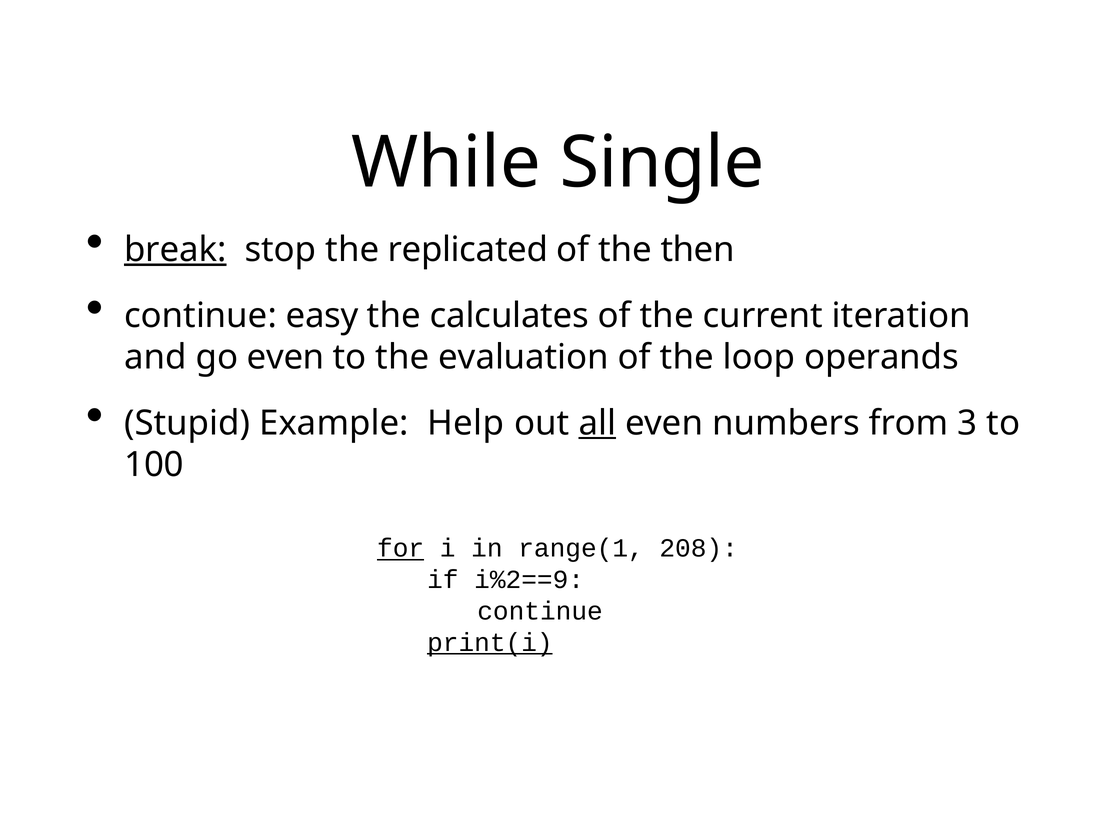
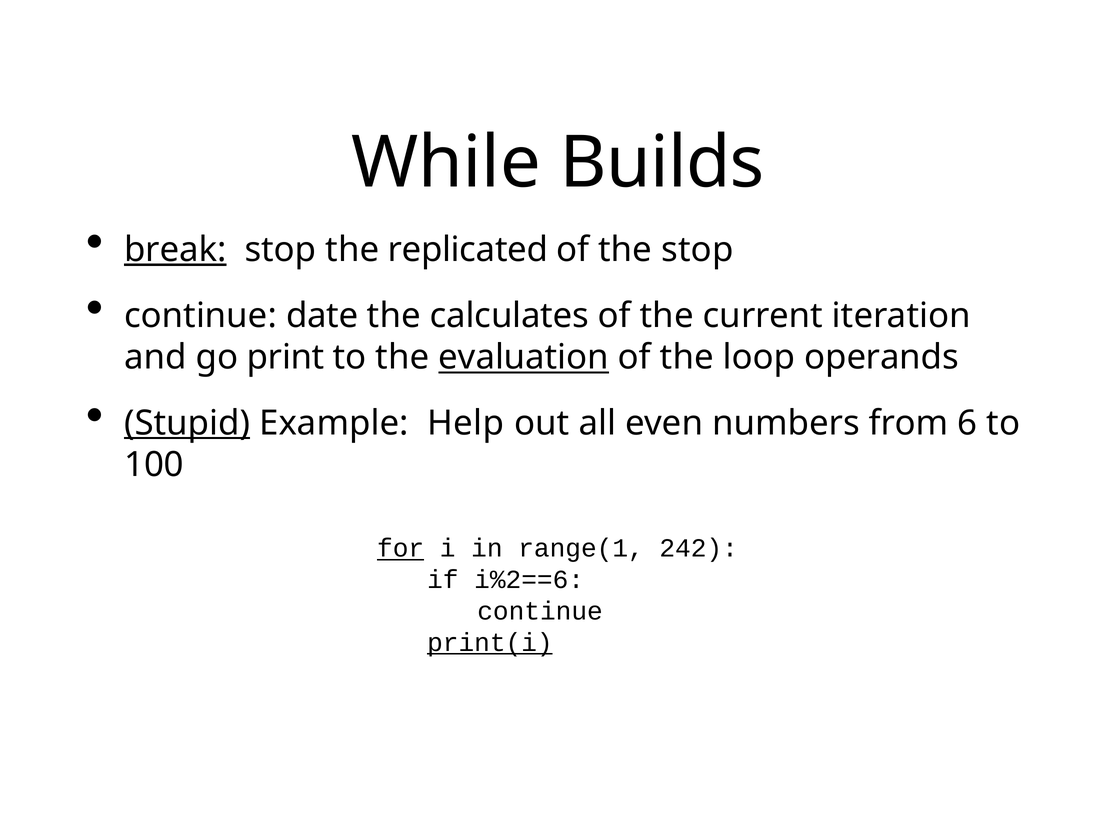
Single: Single -> Builds
the then: then -> stop
easy: easy -> date
go even: even -> print
evaluation underline: none -> present
Stupid underline: none -> present
all underline: present -> none
3: 3 -> 6
208: 208 -> 242
i%2==9: i%2==9 -> i%2==6
